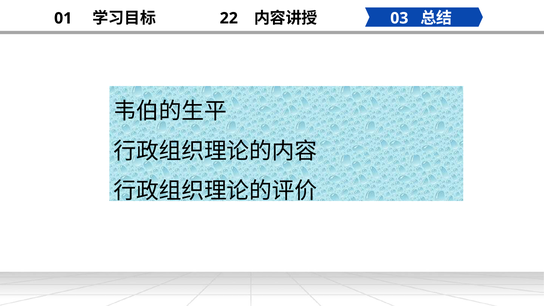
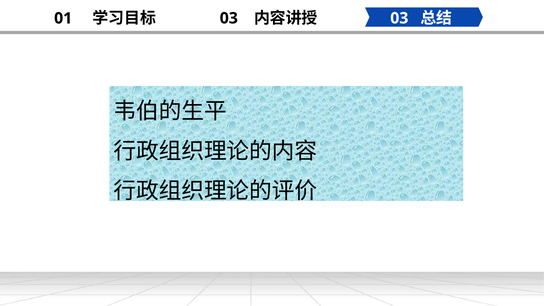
22 at (229, 18): 22 -> 03
